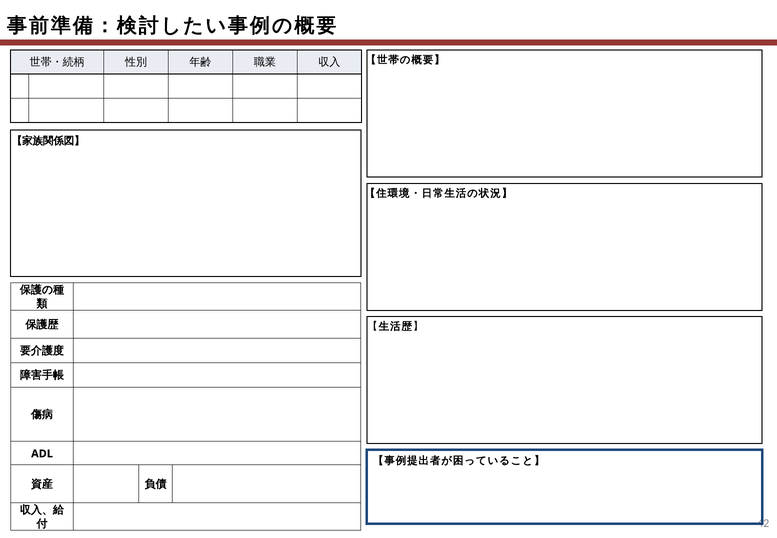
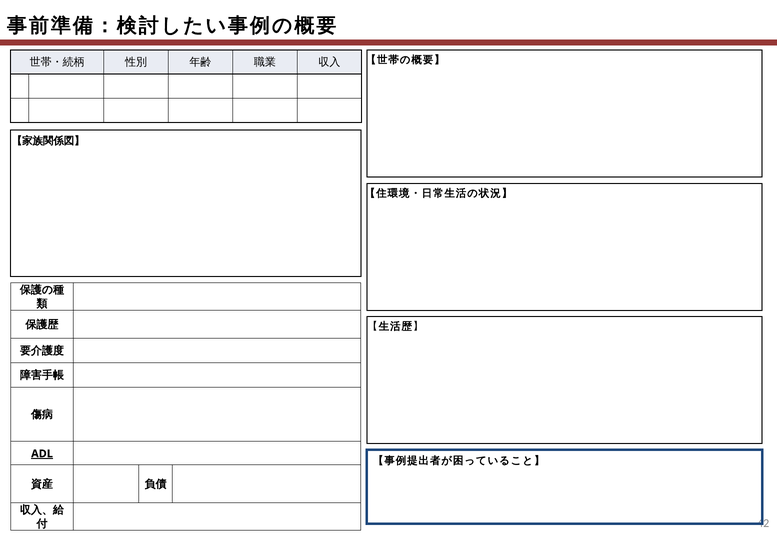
ADL underline: none -> present
